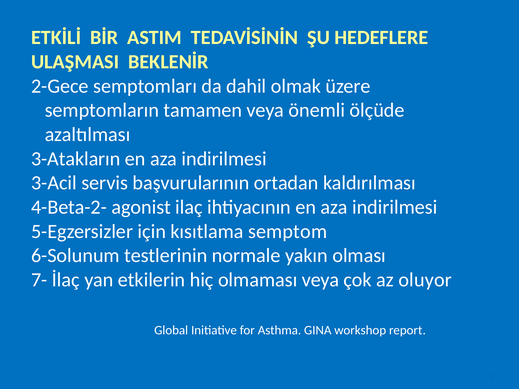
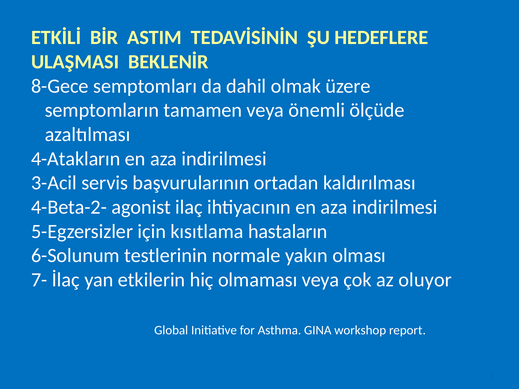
2-Gece: 2-Gece -> 8-Gece
3-Atakların: 3-Atakların -> 4-Atakların
semptom: semptom -> hastaların
